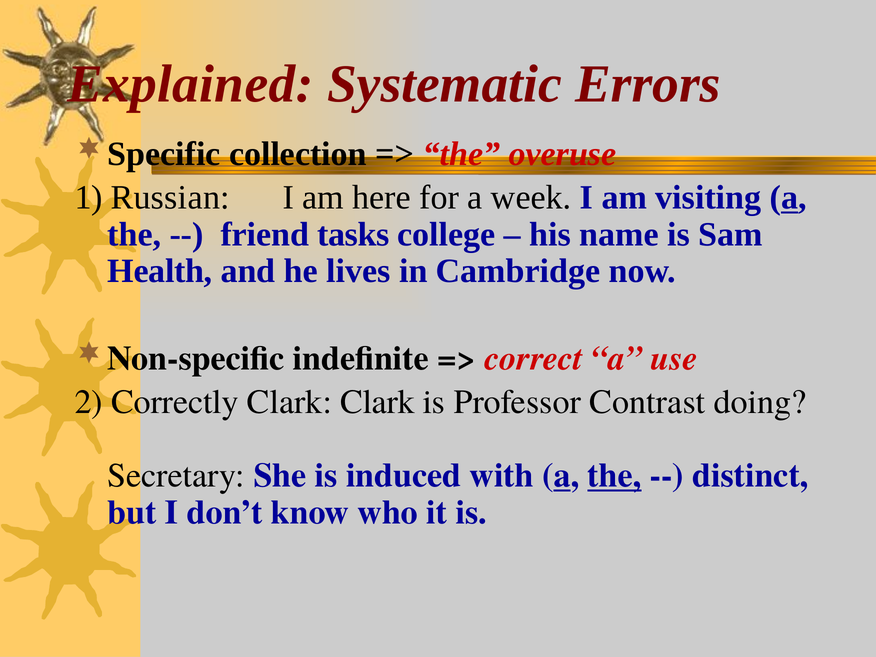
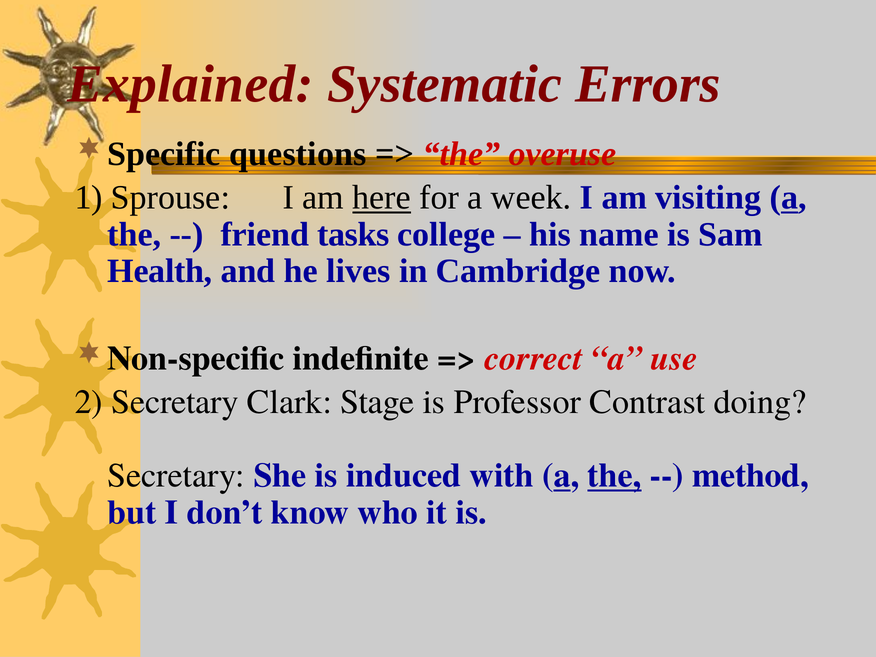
collection: collection -> questions
Russian: Russian -> Sprouse
here underline: none -> present
2 Correctly: Correctly -> Secretary
Clark Clark: Clark -> Stage
distinct: distinct -> method
